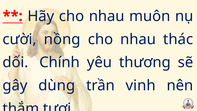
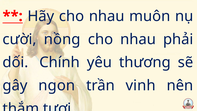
thác: thác -> phải
dùng: dùng -> ngon
